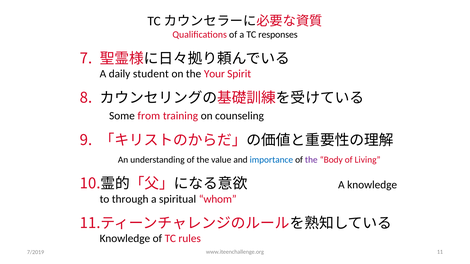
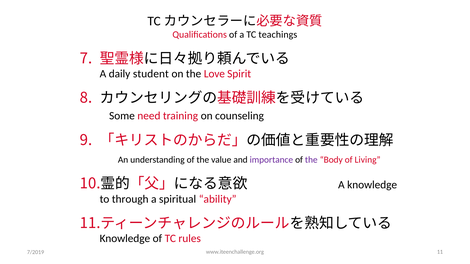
responses: responses -> teachings
Your: Your -> Love
from: from -> need
importance colour: blue -> purple
whom: whom -> ability
